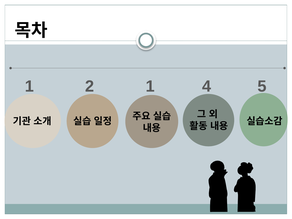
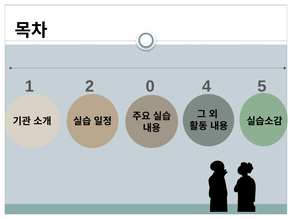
2 1: 1 -> 0
